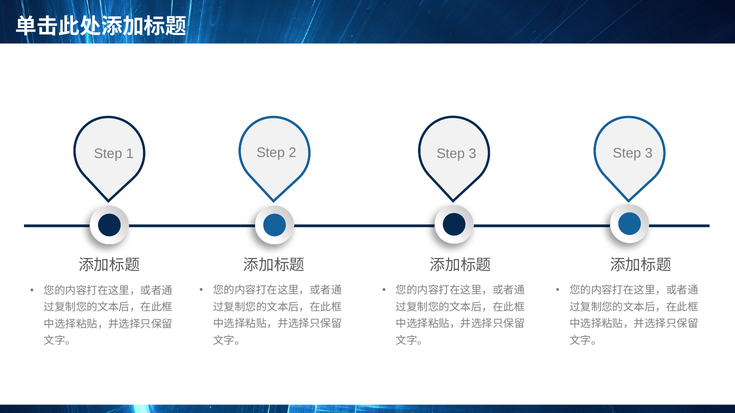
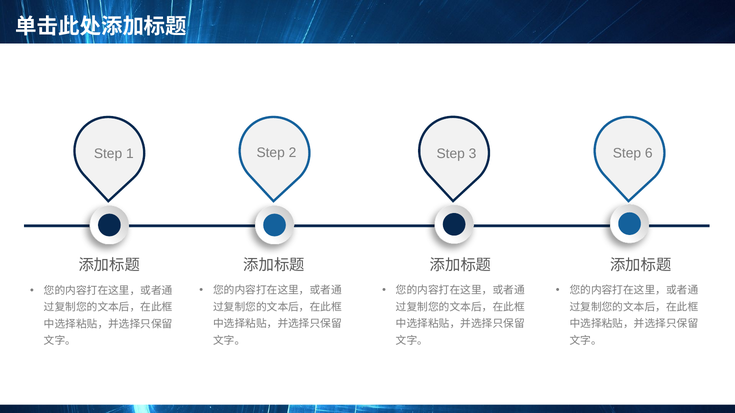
3 Step 3: 3 -> 6
